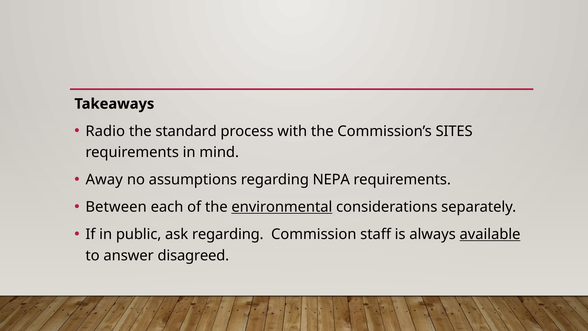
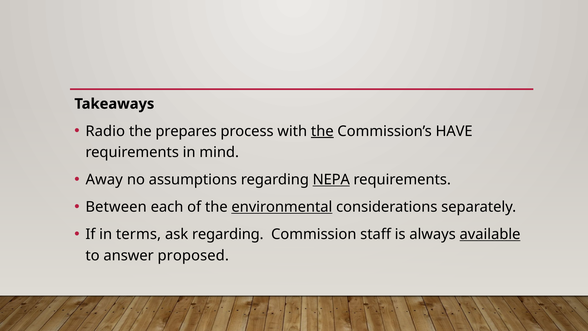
standard: standard -> prepares
the at (322, 131) underline: none -> present
SITES: SITES -> HAVE
NEPA underline: none -> present
public: public -> terms
disagreed: disagreed -> proposed
